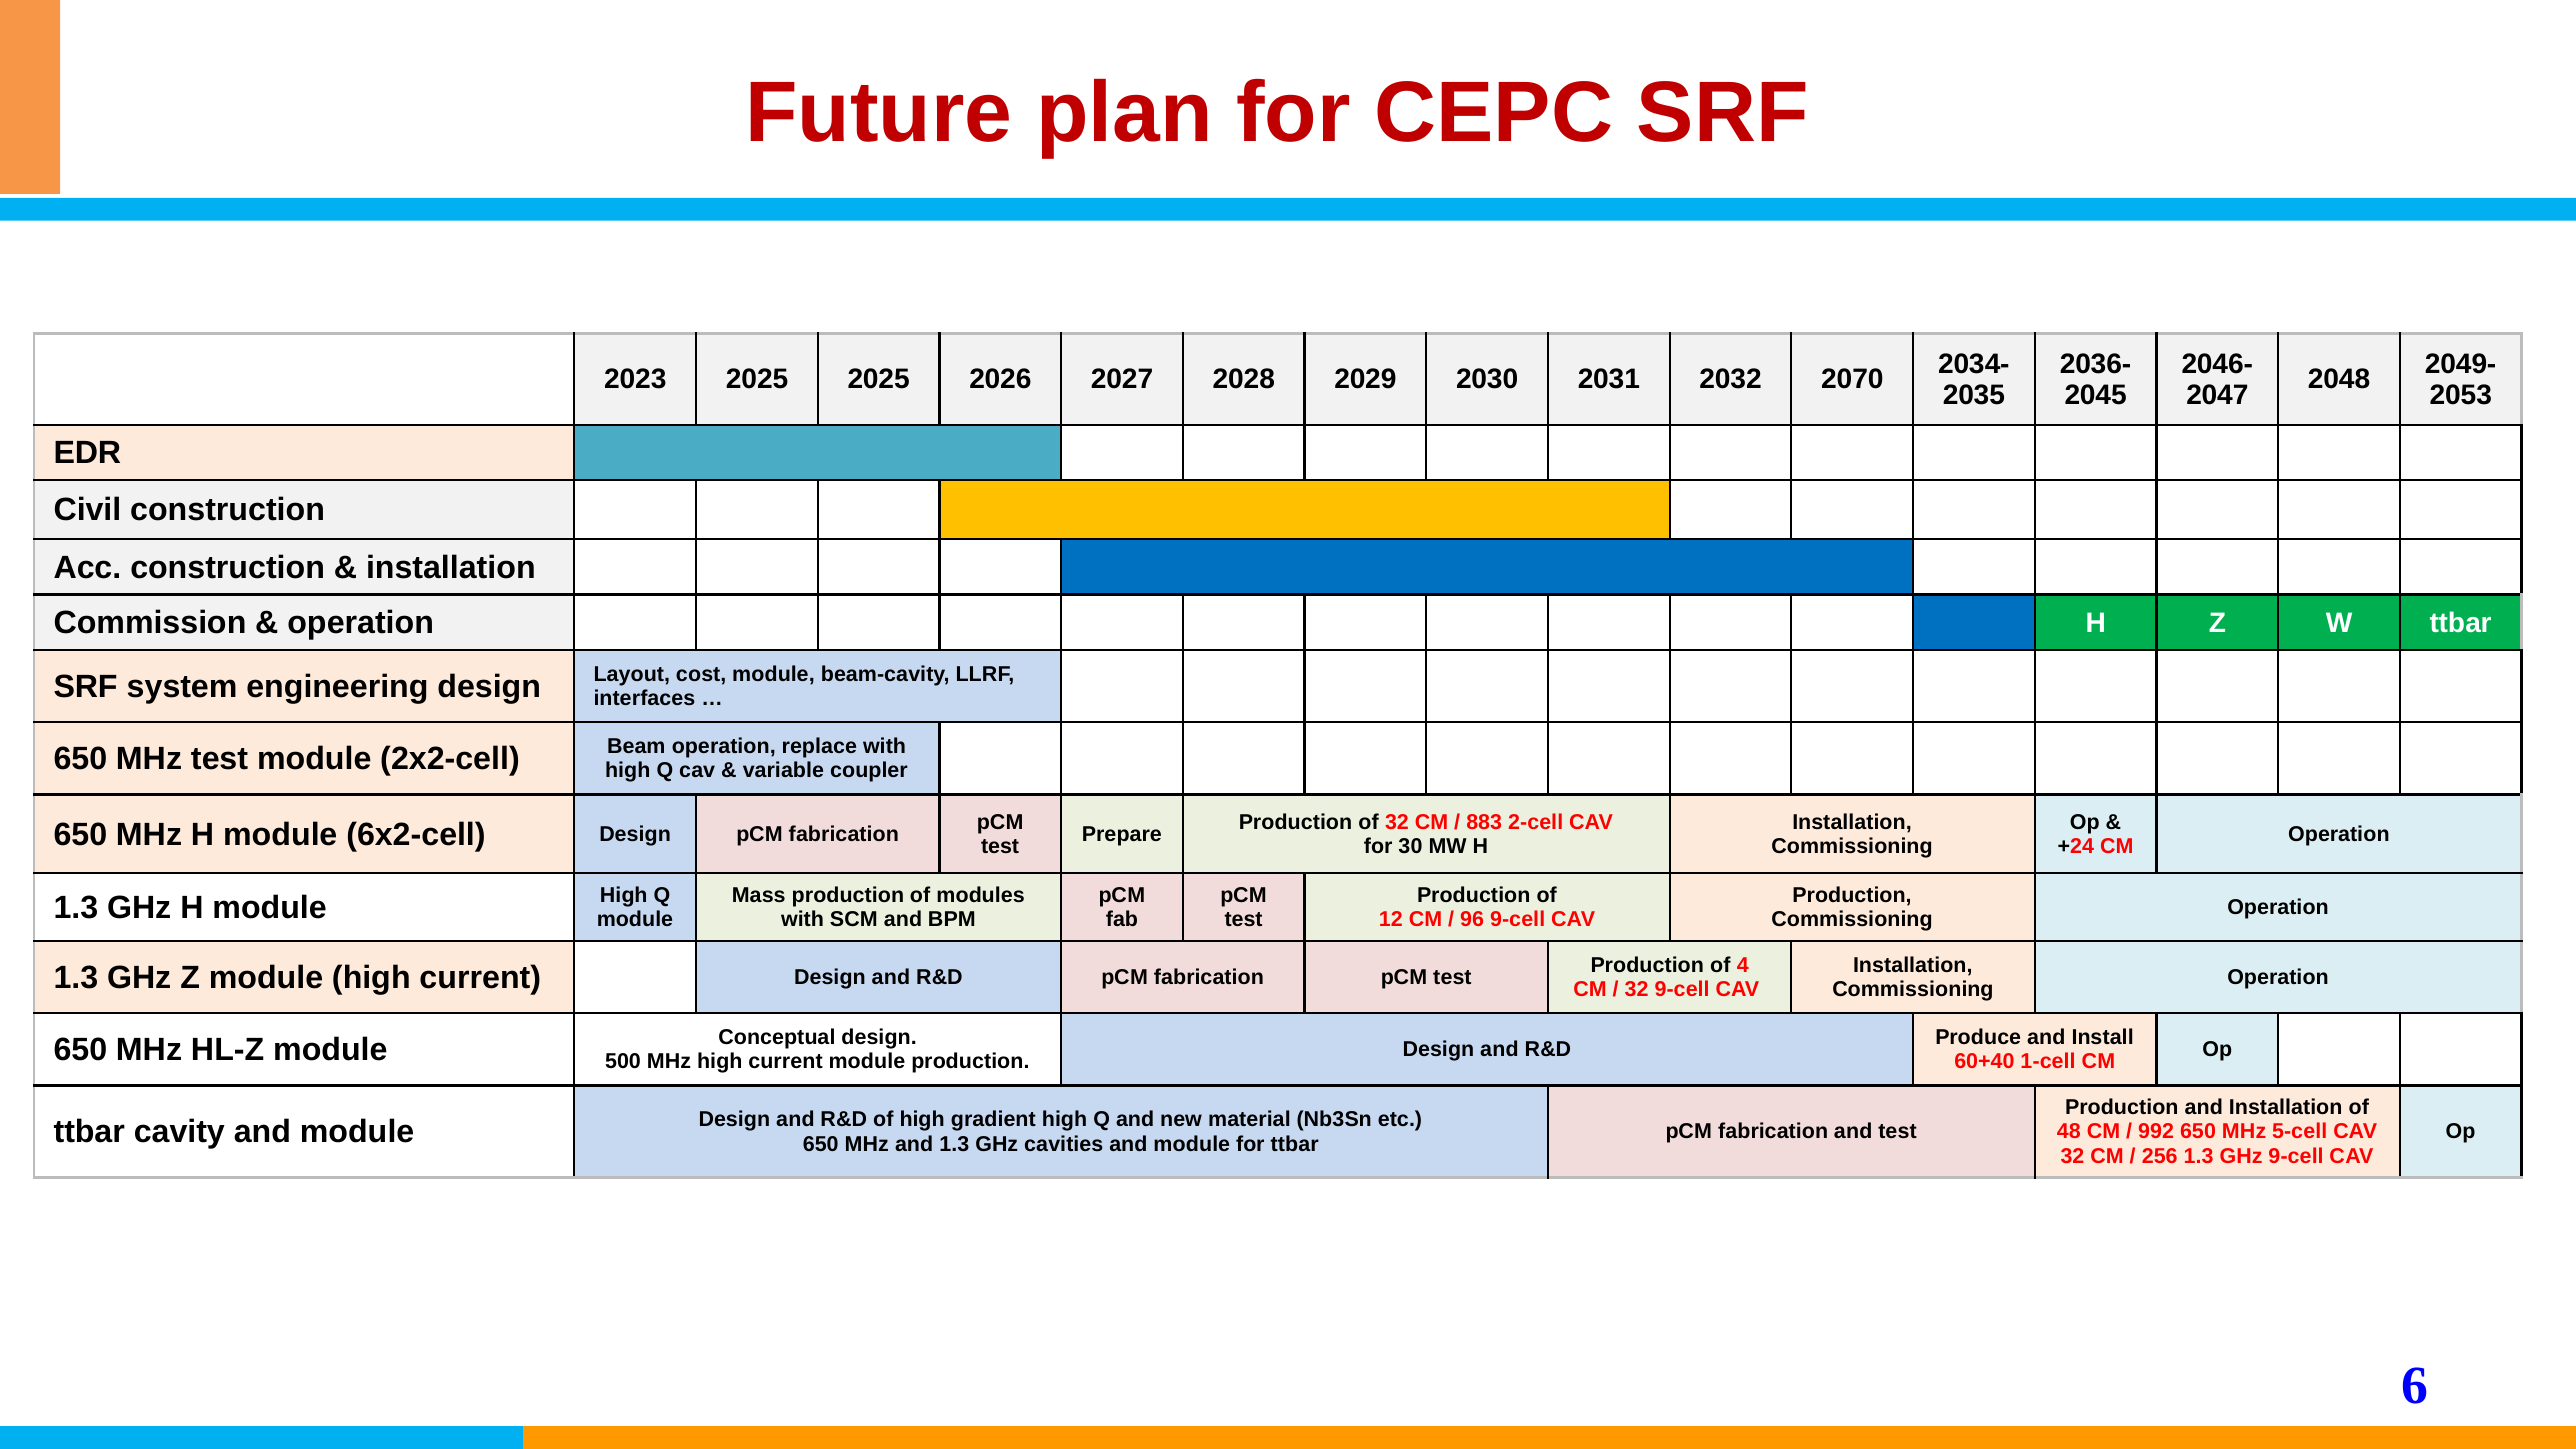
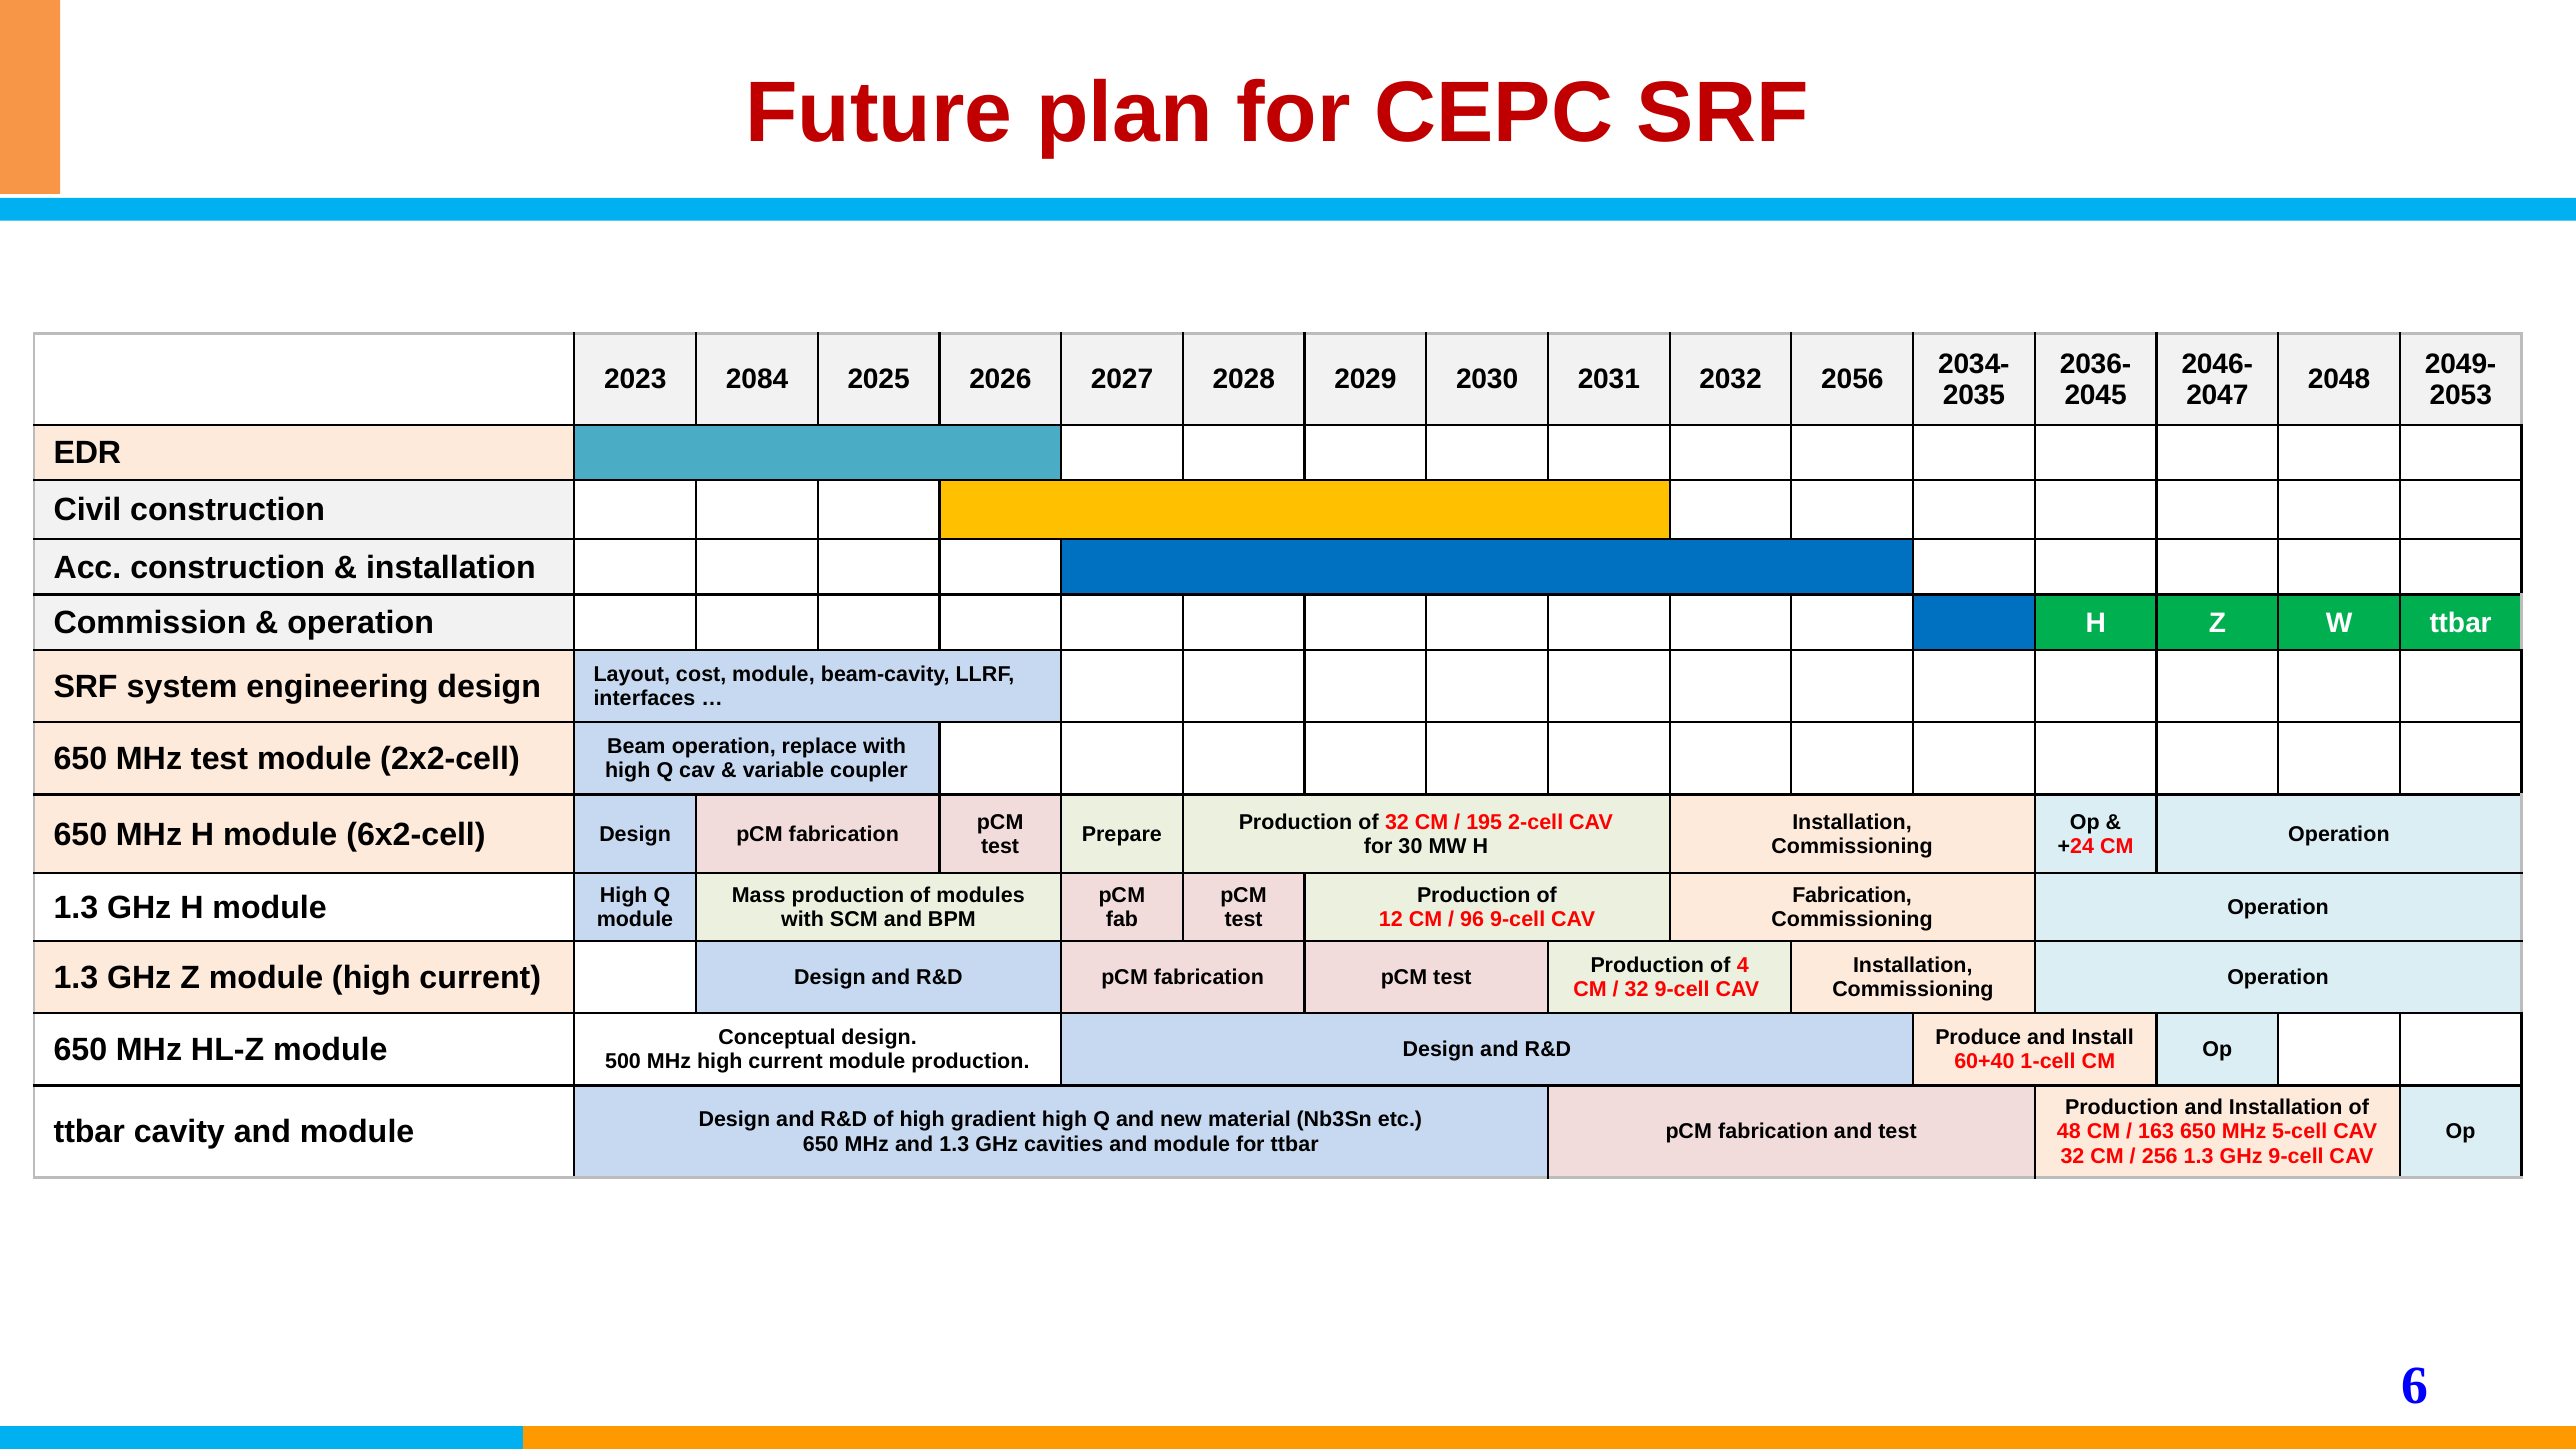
2023 2025: 2025 -> 2084
2070: 2070 -> 2056
883: 883 -> 195
Production at (1852, 896): Production -> Fabrication
992: 992 -> 163
